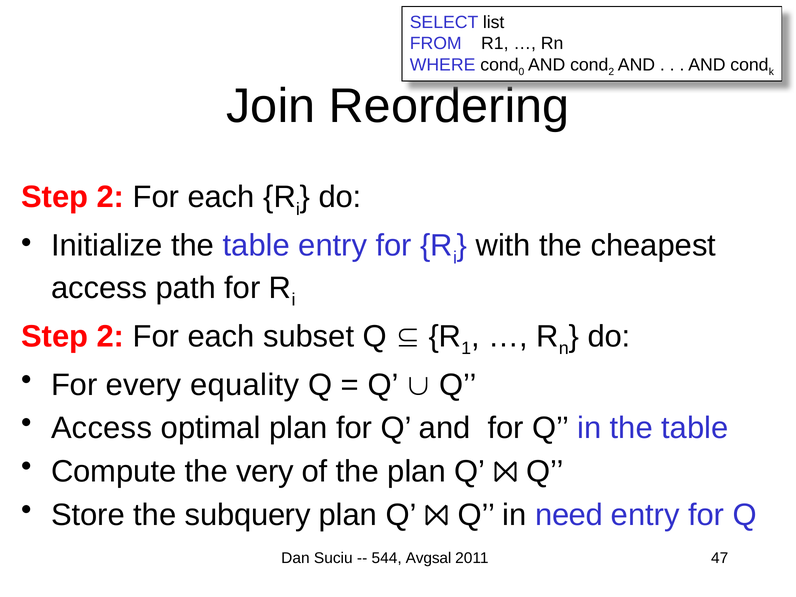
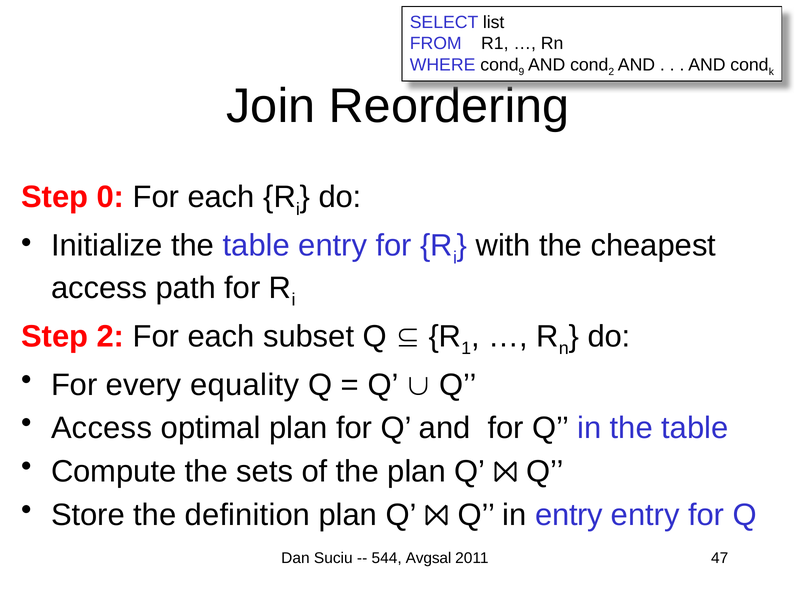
0: 0 -> 9
2 at (110, 197): 2 -> 0
very: very -> sets
subquery: subquery -> definition
need at (569, 515): need -> entry
